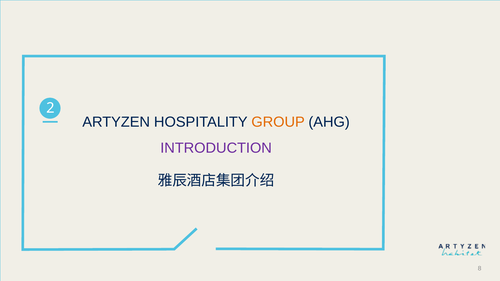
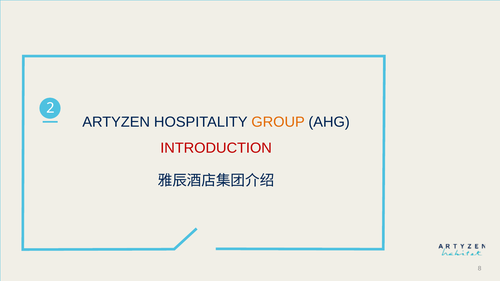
INTRODUCTION colour: purple -> red
